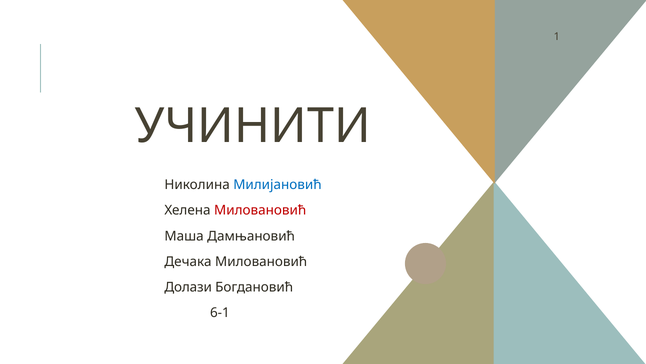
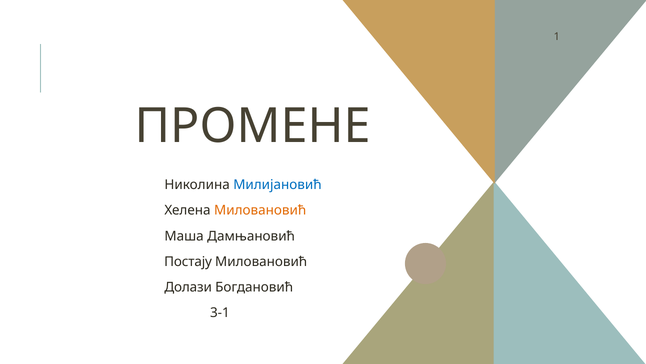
УЧИНИТИ: УЧИНИТИ -> ПРОМЕНЕ
Миловановић at (260, 210) colour: red -> orange
Дечака: Дечака -> Постају
6-1: 6-1 -> 3-1
